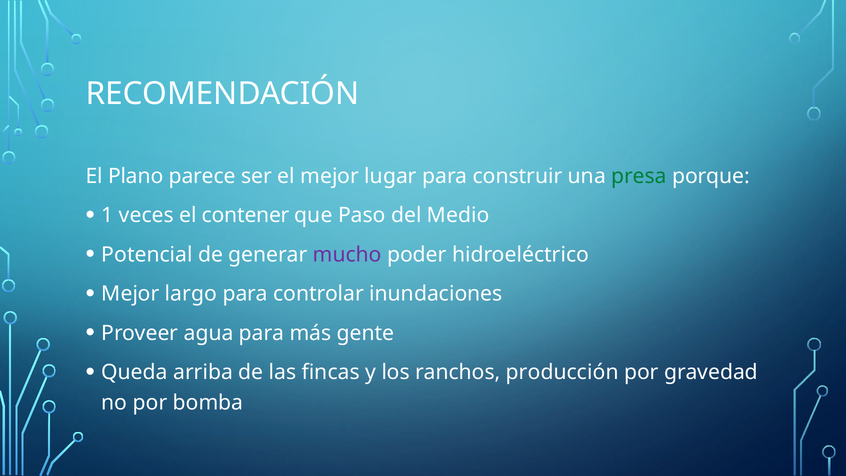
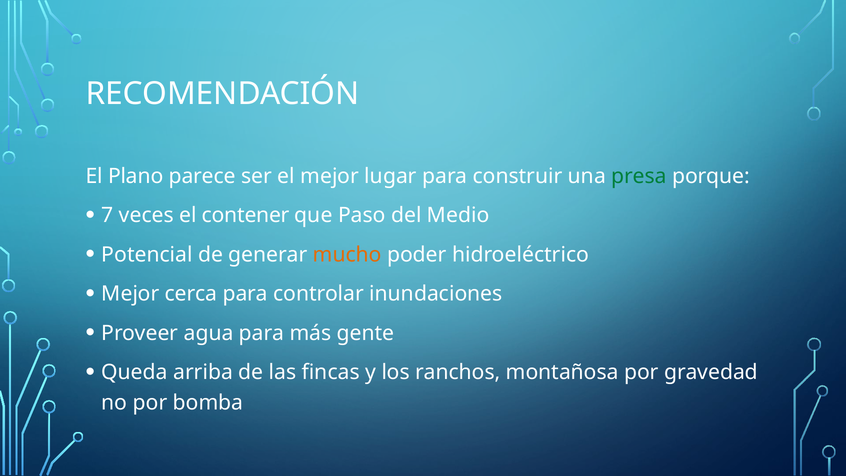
1: 1 -> 7
mucho colour: purple -> orange
largo: largo -> cerca
producción: producción -> montañosa
